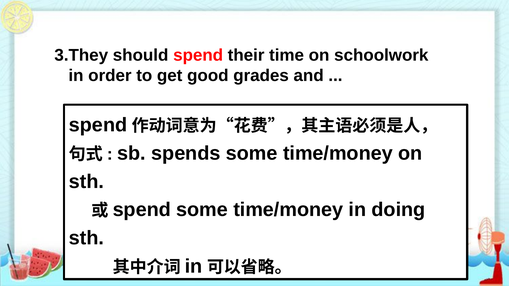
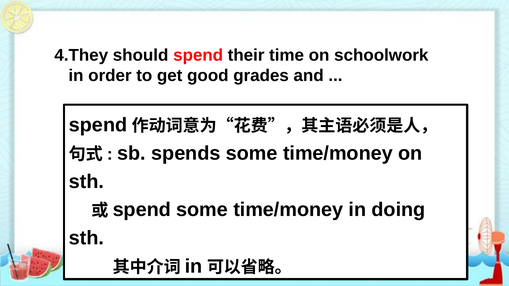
3.They: 3.They -> 4.They
